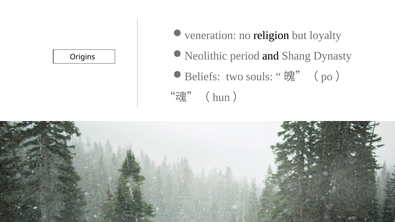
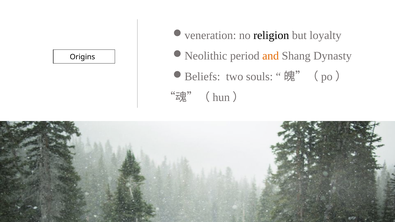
and colour: black -> orange
